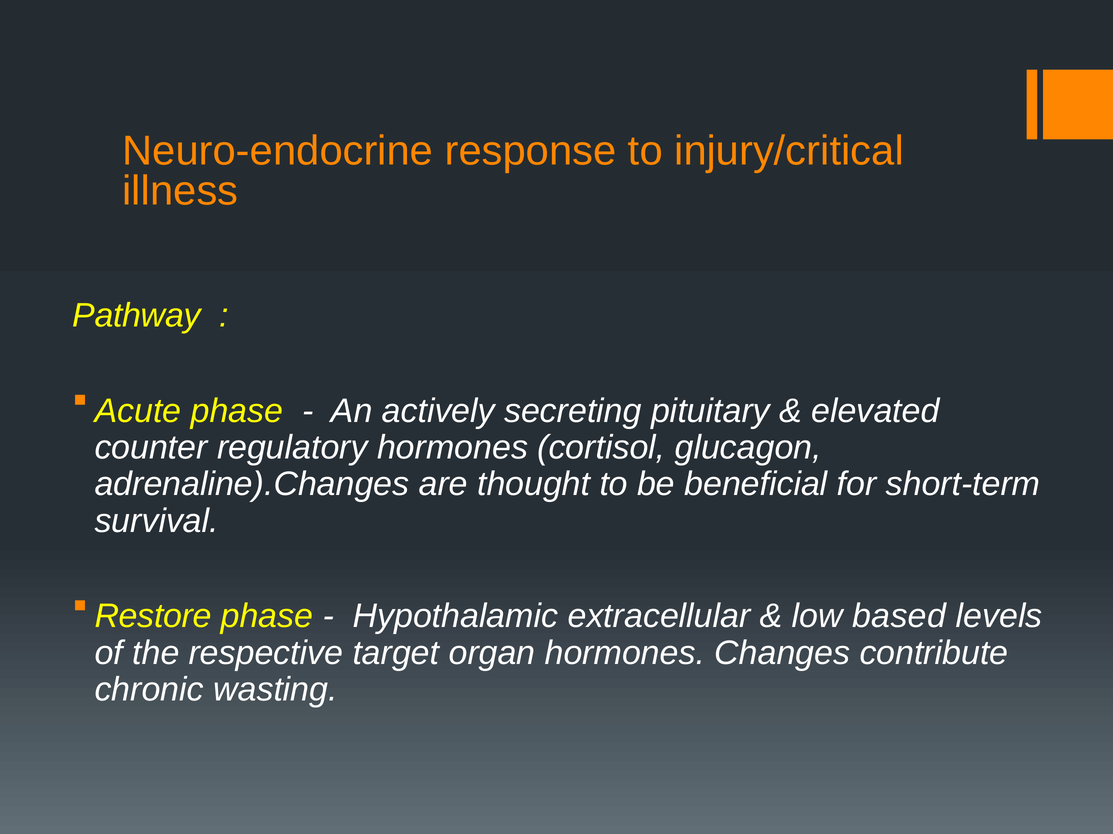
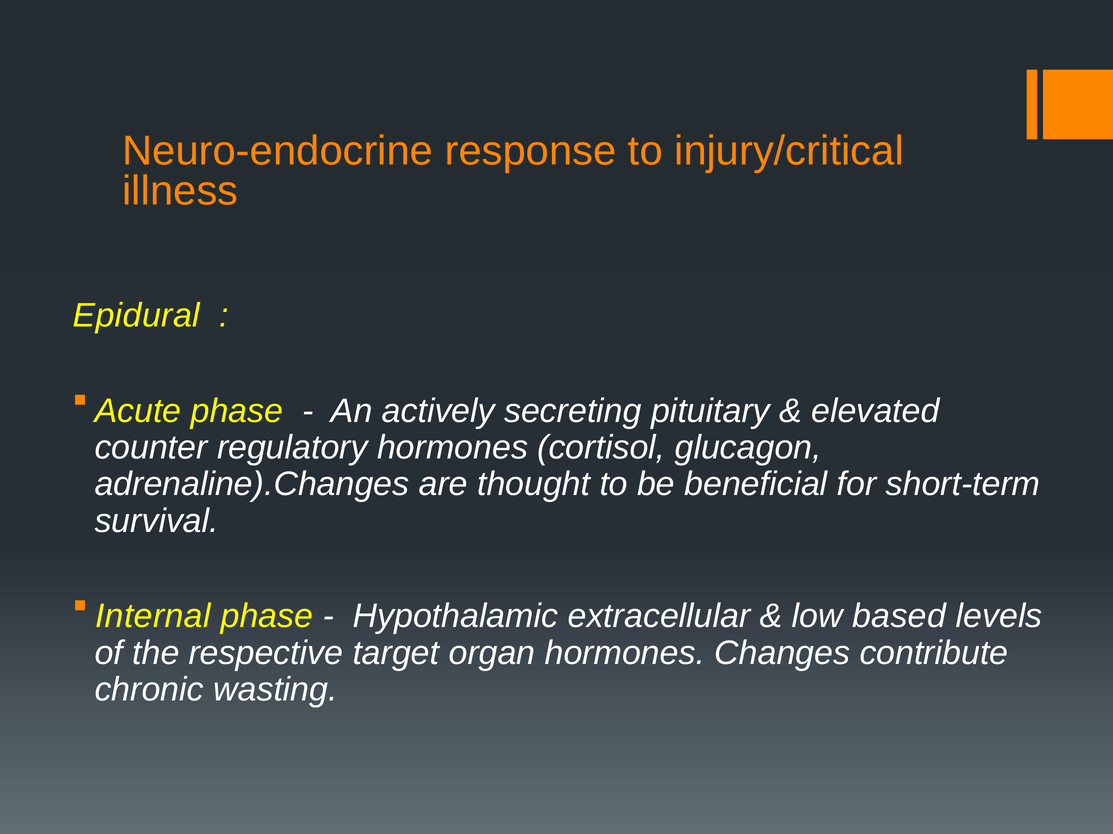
Pathway: Pathway -> Epidural
Restore: Restore -> Internal
